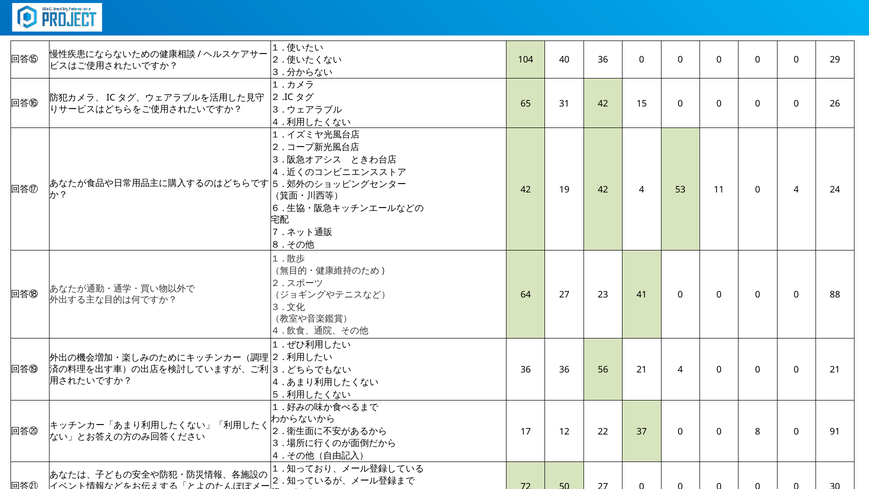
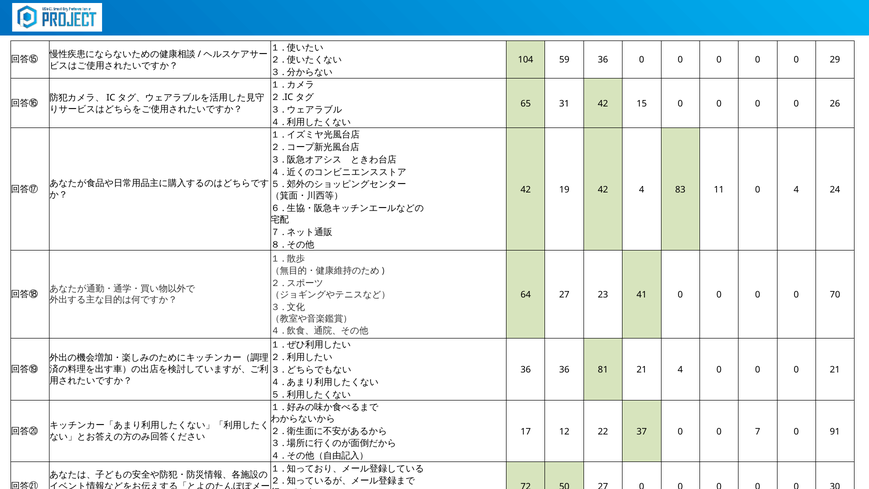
40: 40 -> 59
53: 53 -> 83
88: 88 -> 70
56: 56 -> 81
8: 8 -> 7
